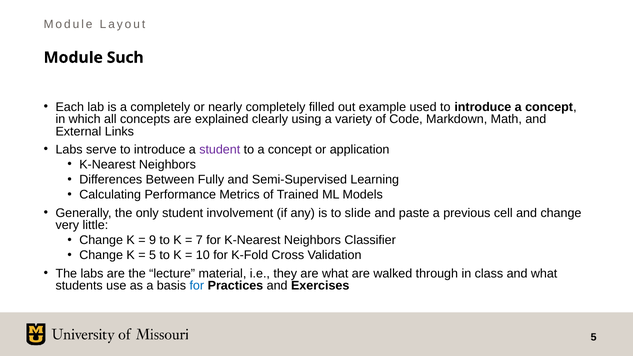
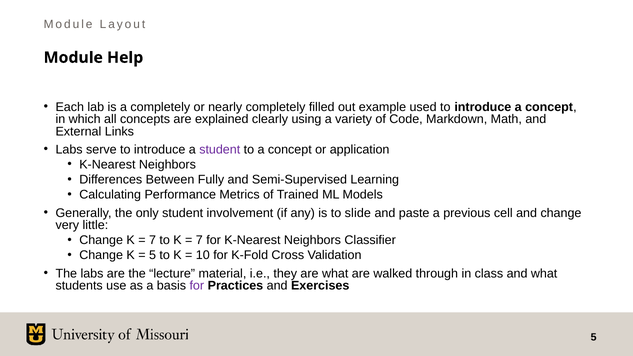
Such: Such -> Help
9 at (153, 240): 9 -> 7
for at (197, 286) colour: blue -> purple
